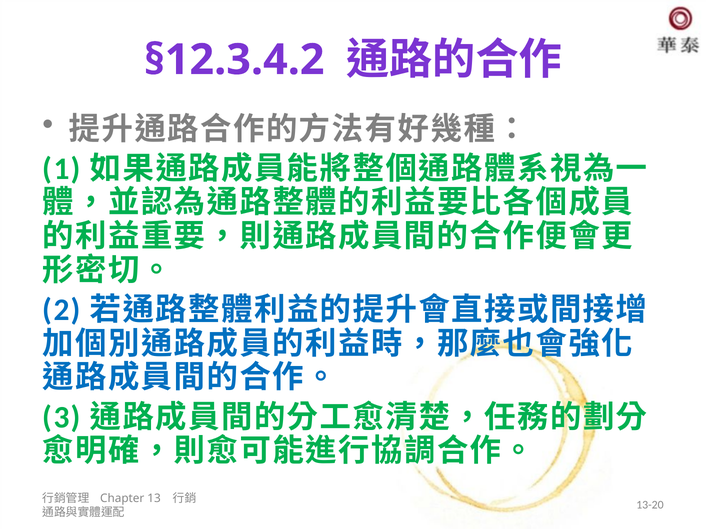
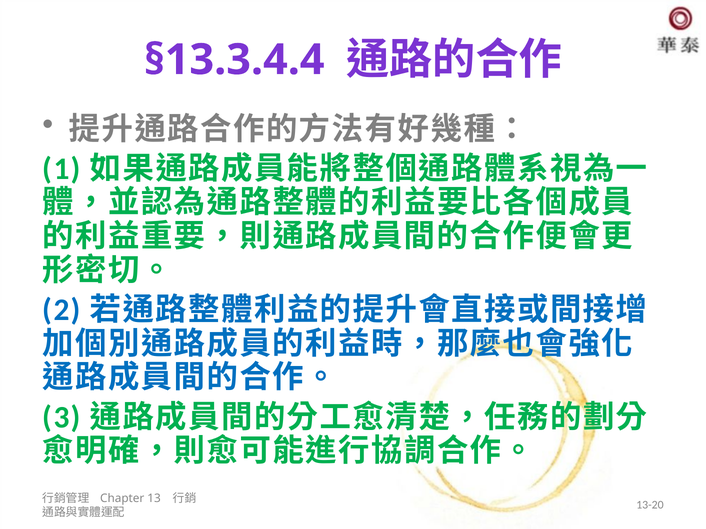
§12.3.4.2: §12.3.4.2 -> §13.3.4.4
